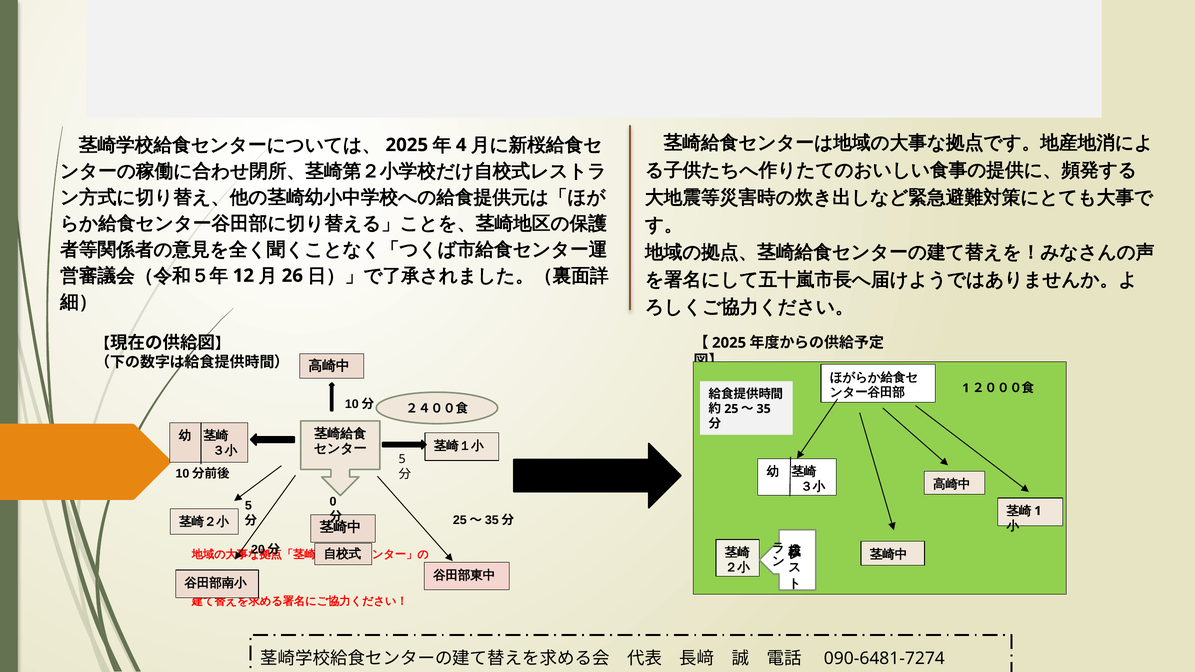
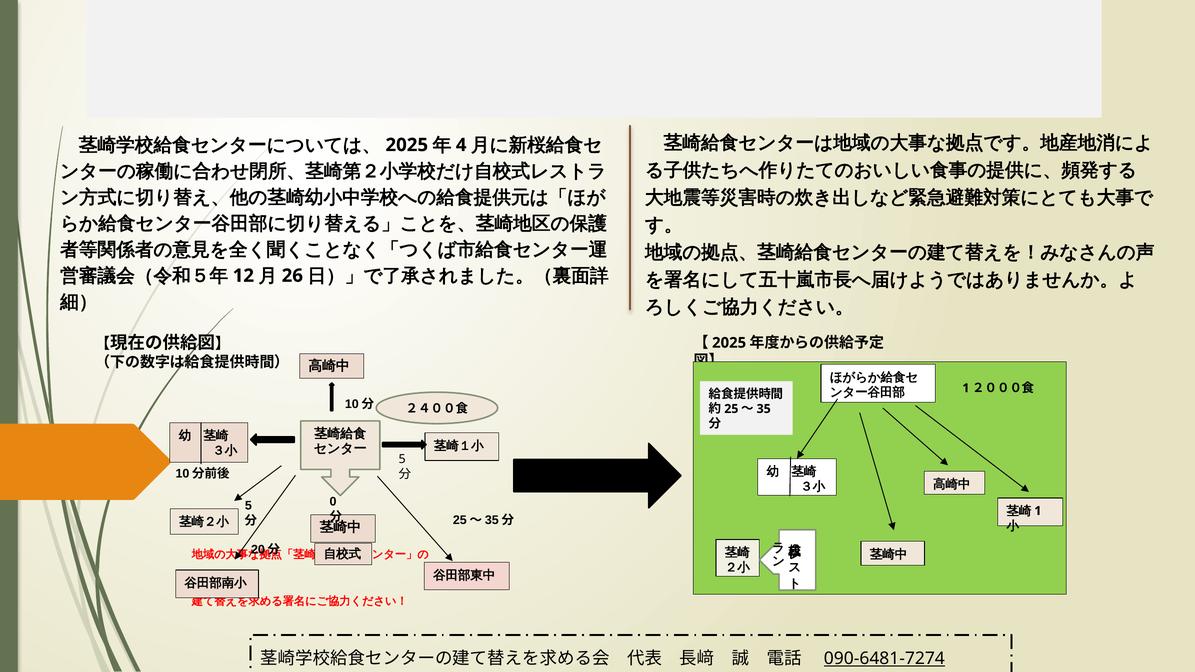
090-6481-7274 underline: none -> present
